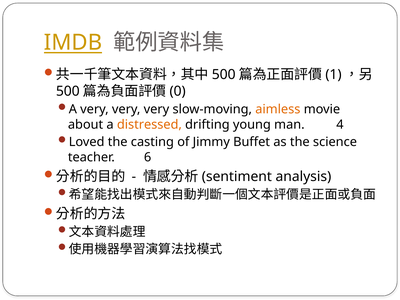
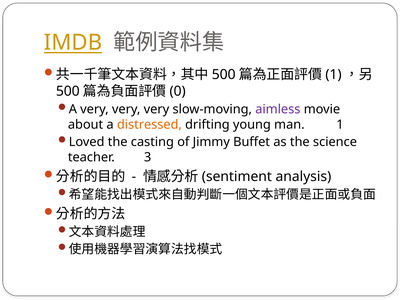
aimless colour: orange -> purple
man 4: 4 -> 1
6: 6 -> 3
